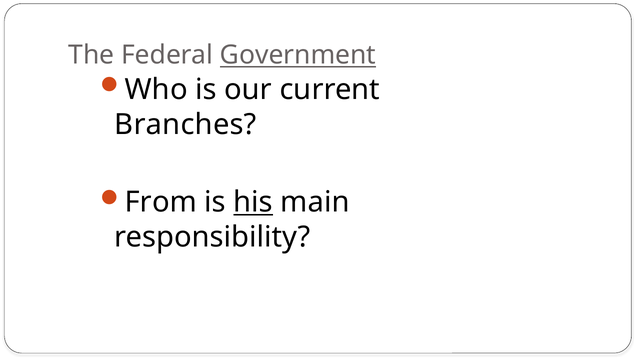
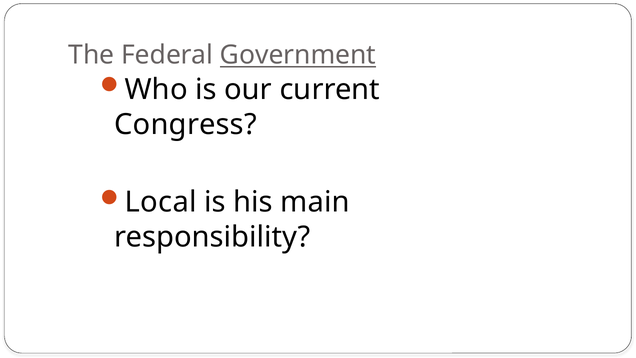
Branches: Branches -> Congress
From: From -> Local
his underline: present -> none
